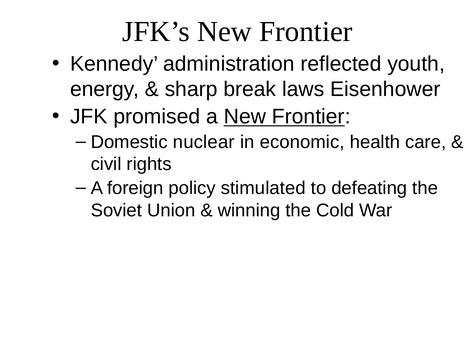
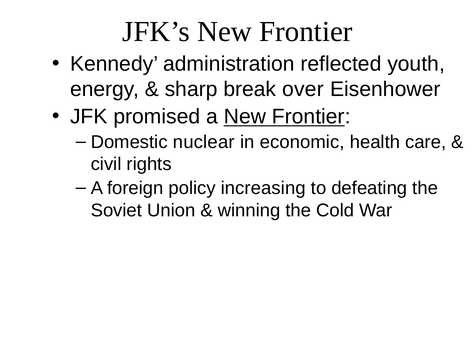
laws: laws -> over
stimulated: stimulated -> increasing
